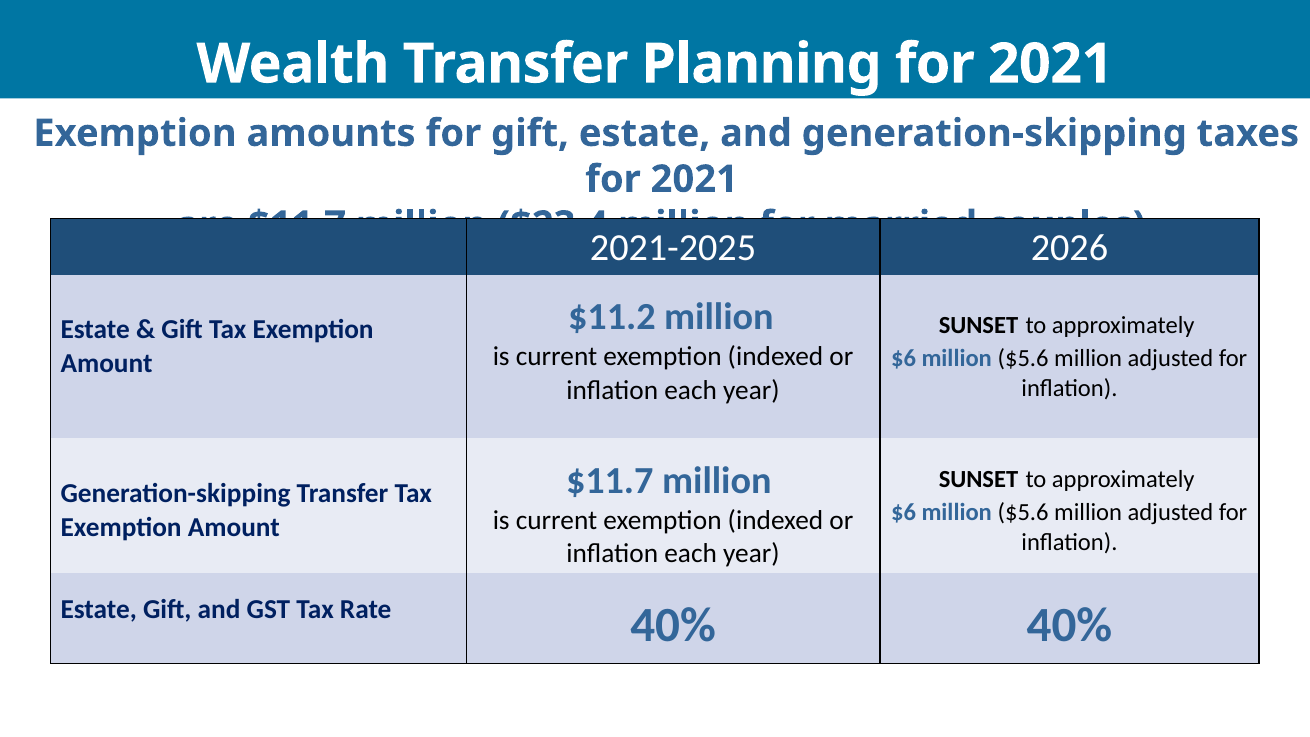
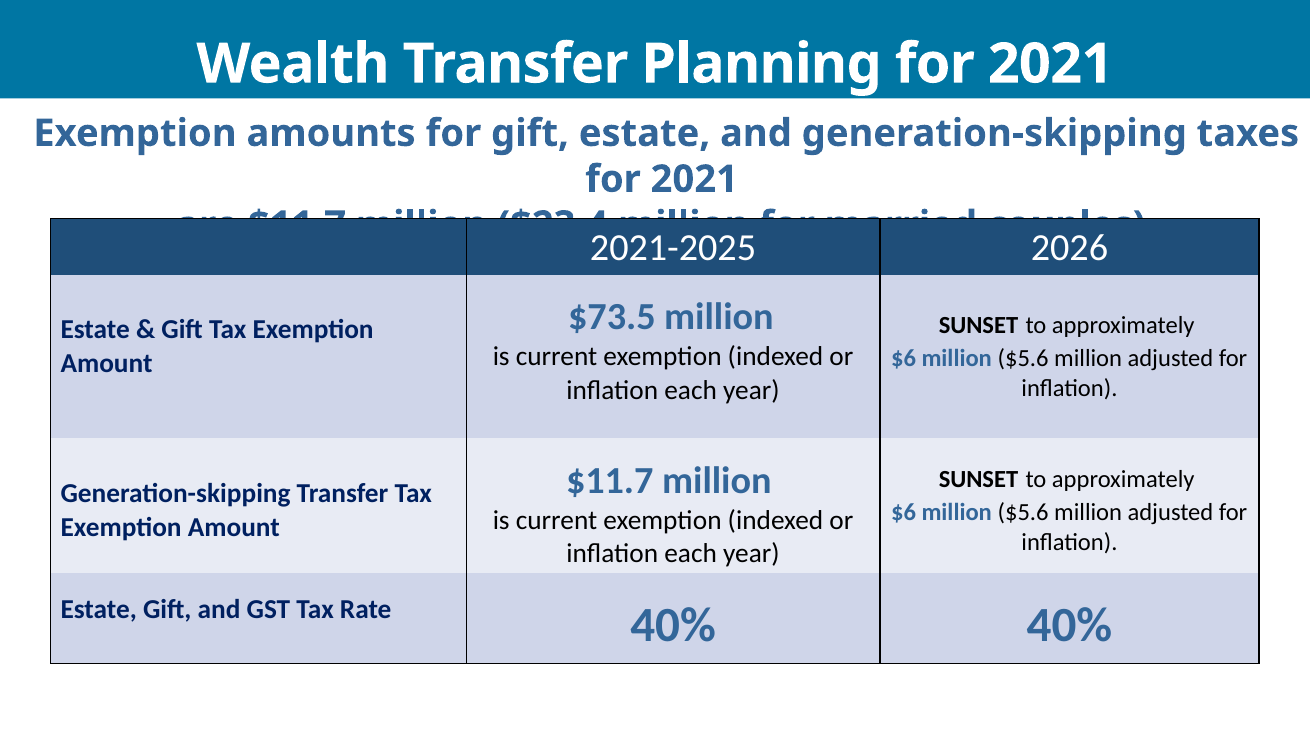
$11.2: $11.2 -> $73.5
